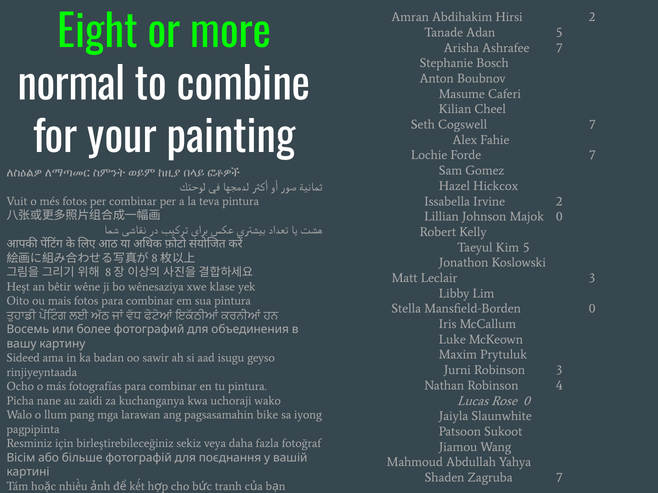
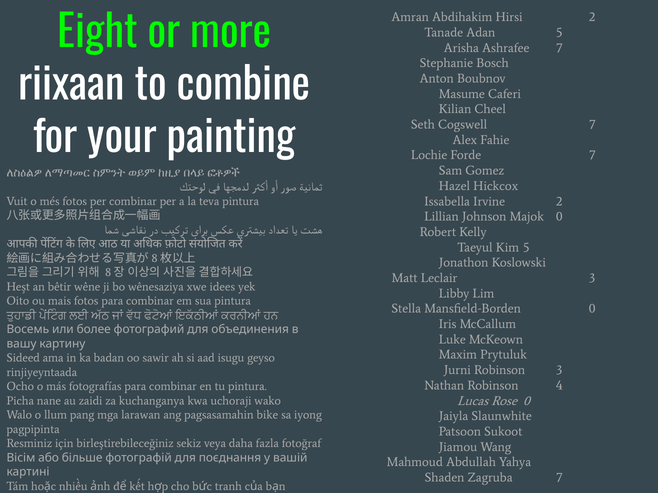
normal: normal -> riixaan
klase: klase -> idees
